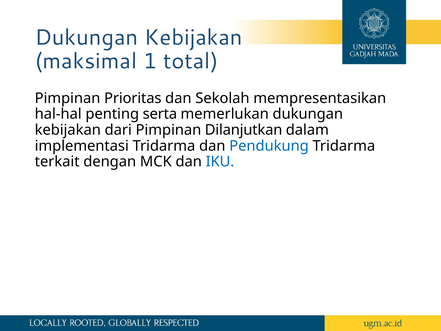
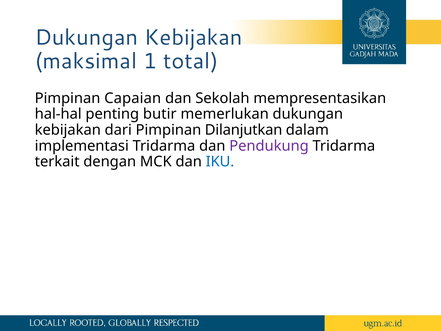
Prioritas: Prioritas -> Capaian
serta: serta -> butir
Pendukung colour: blue -> purple
